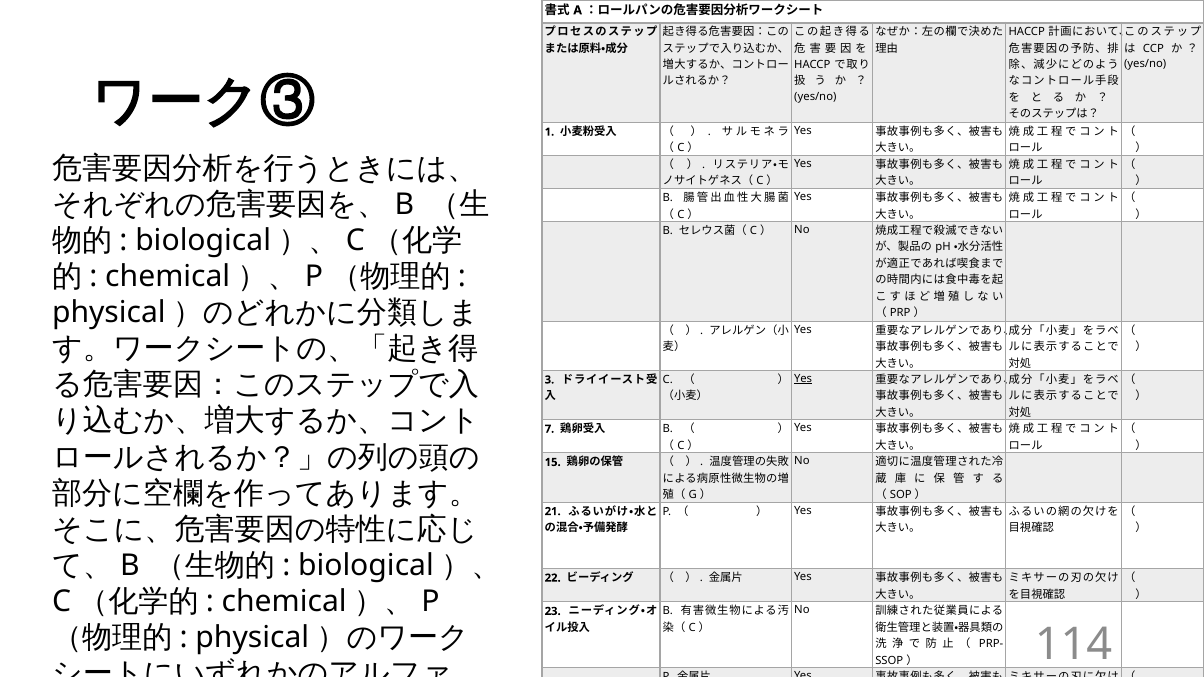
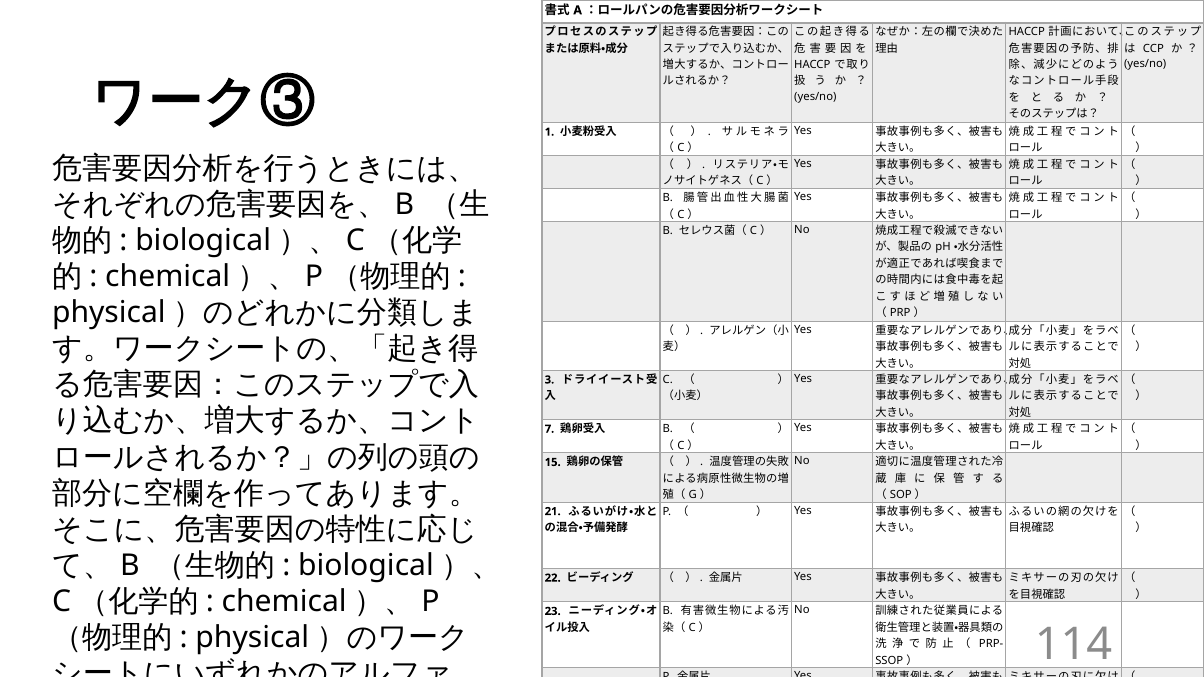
Yes at (803, 379) underline: present -> none
